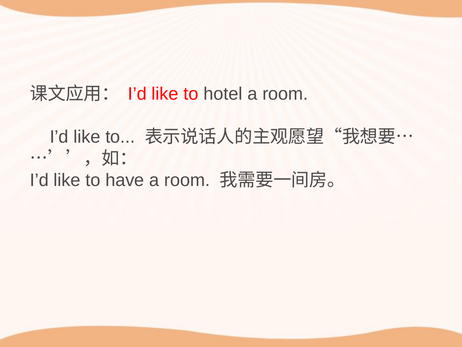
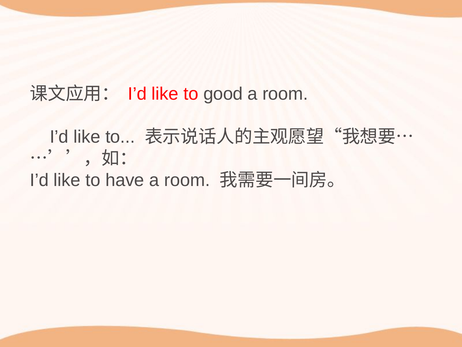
hotel: hotel -> good
